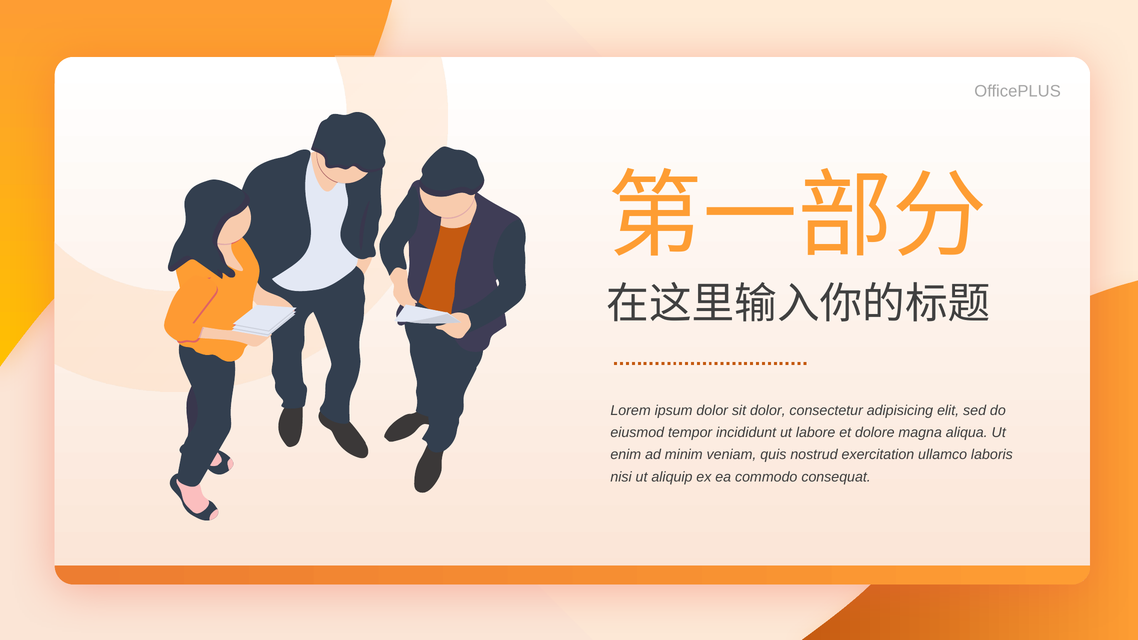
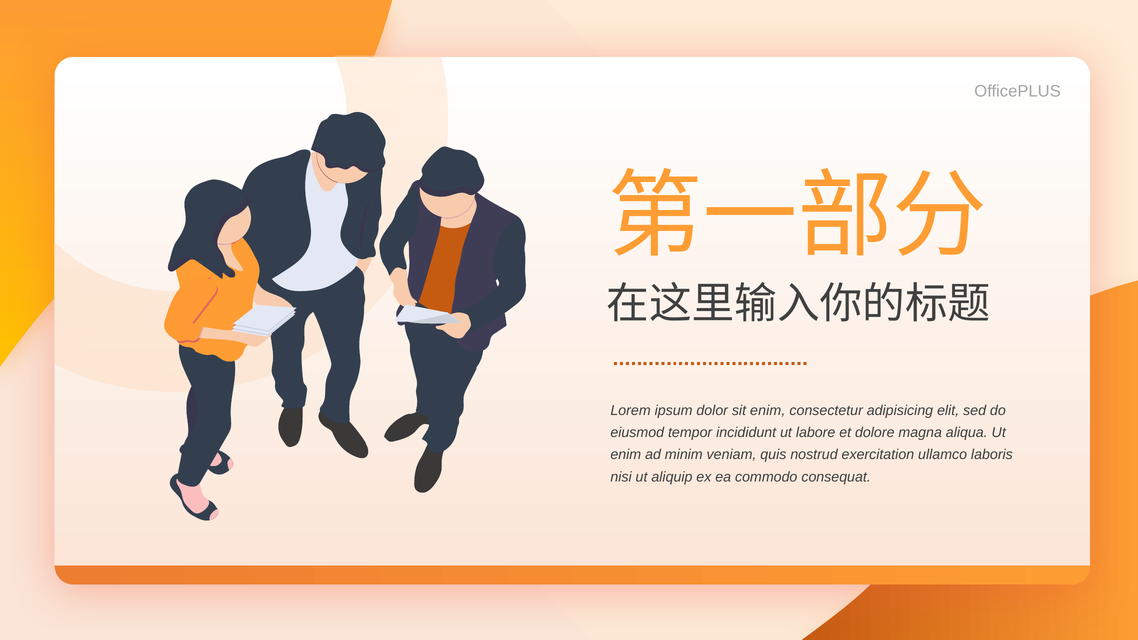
sit dolor: dolor -> enim
